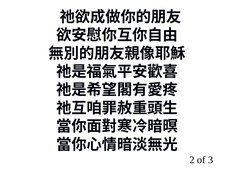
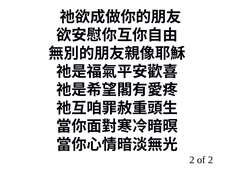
of 3: 3 -> 2
